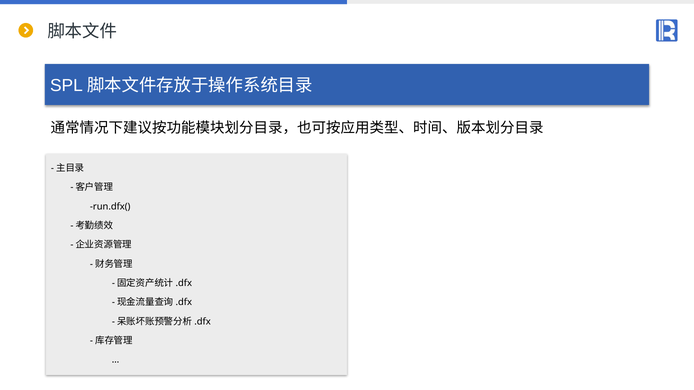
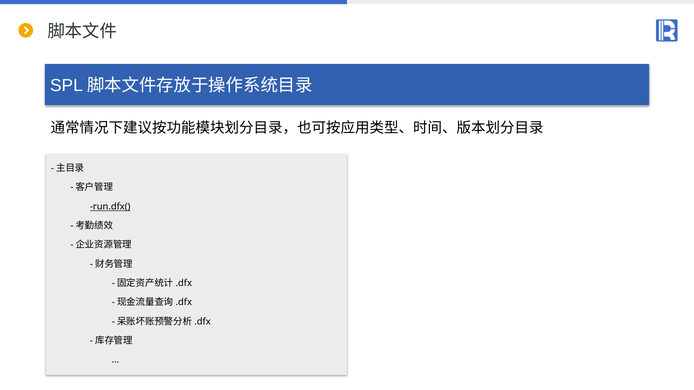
run.dfx( underline: none -> present
